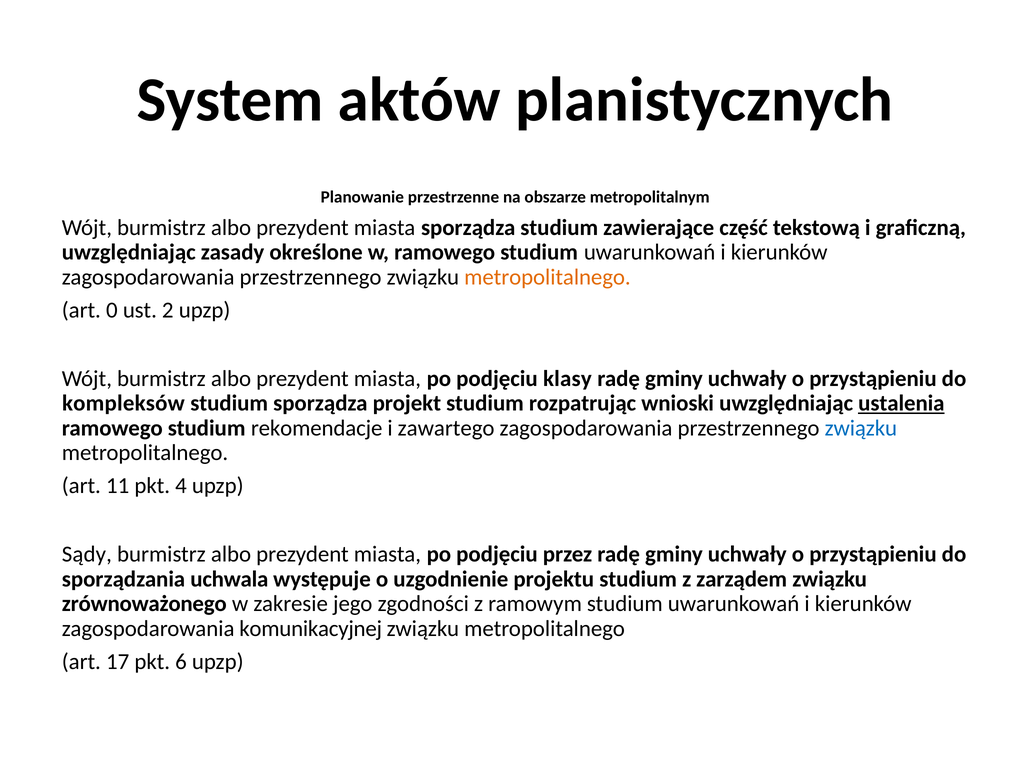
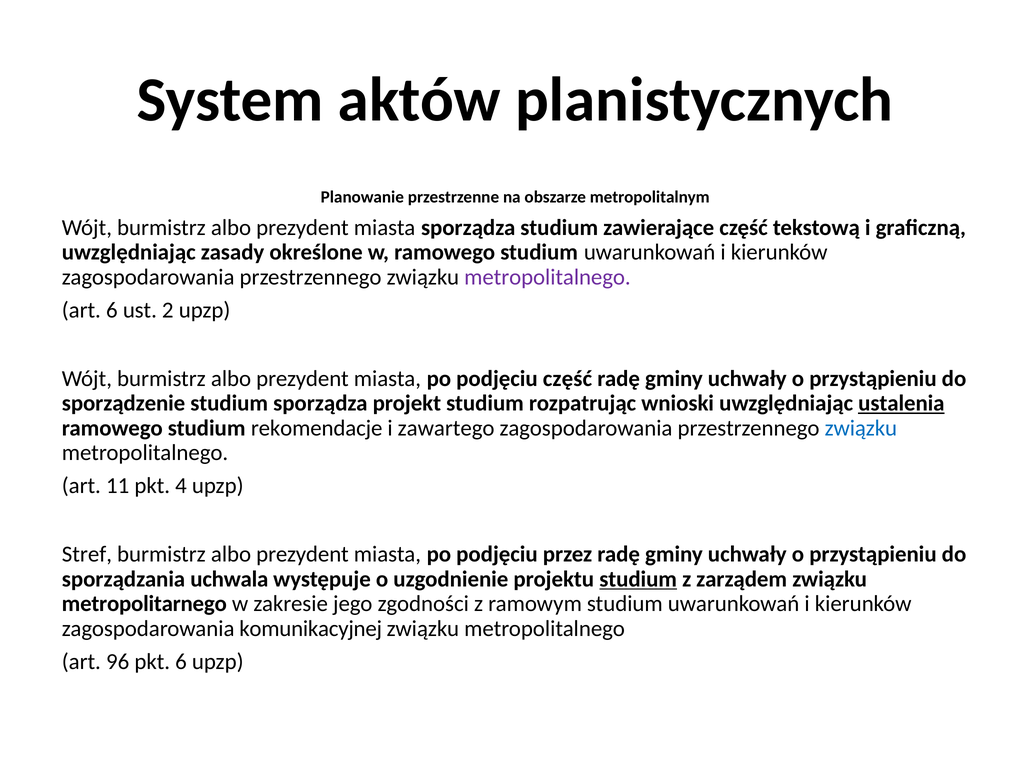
metropolitalnego at (547, 277) colour: orange -> purple
art 0: 0 -> 6
podjęciu klasy: klasy -> część
kompleksów: kompleksów -> sporządzenie
Sądy: Sądy -> Stref
studium at (638, 579) underline: none -> present
zrównoważonego: zrównoważonego -> metropolitarnego
17: 17 -> 96
